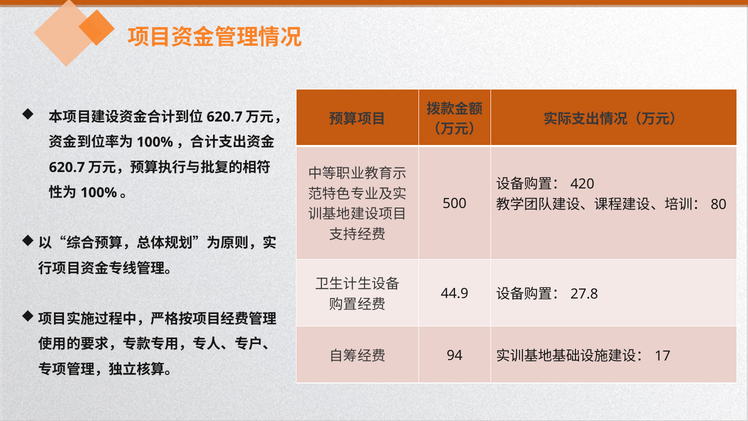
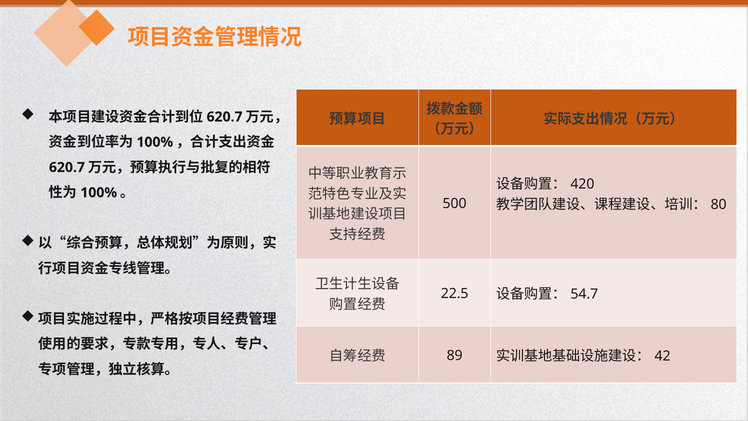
44.9: 44.9 -> 22.5
27.8: 27.8 -> 54.7
94: 94 -> 89
17: 17 -> 42
